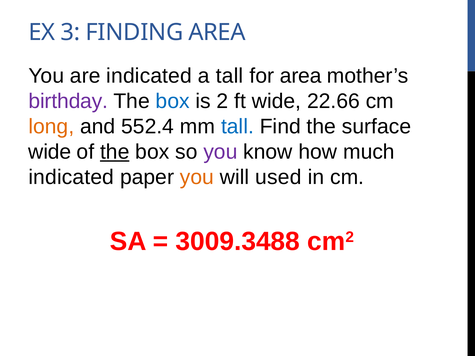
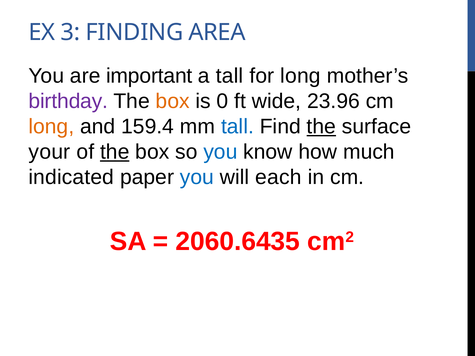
are indicated: indicated -> important
for area: area -> long
box at (173, 101) colour: blue -> orange
2: 2 -> 0
22.66: 22.66 -> 23.96
552.4: 552.4 -> 159.4
the at (321, 127) underline: none -> present
wide at (50, 152): wide -> your
you at (220, 152) colour: purple -> blue
you at (197, 177) colour: orange -> blue
used: used -> each
3009.3488: 3009.3488 -> 2060.6435
